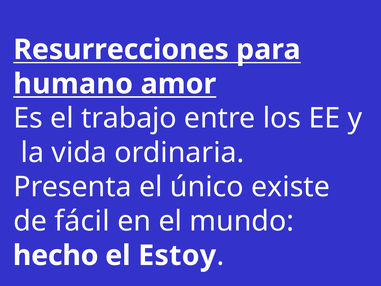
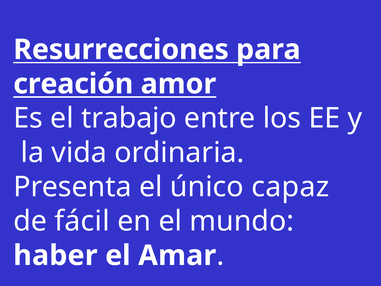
humano: humano -> creación
existe: existe -> capaz
hecho: hecho -> haber
Estoy: Estoy -> Amar
